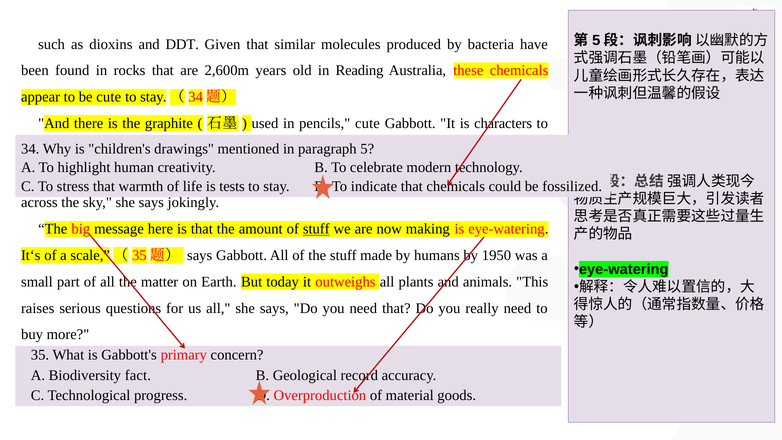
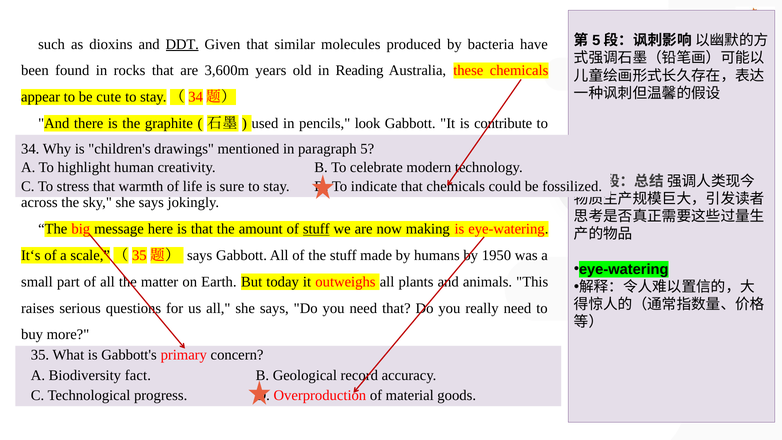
DDT underline: none -> present
2,600m: 2,600m -> 3,600m
pencils cute: cute -> look
characters: characters -> contribute
tests: tests -> sure
